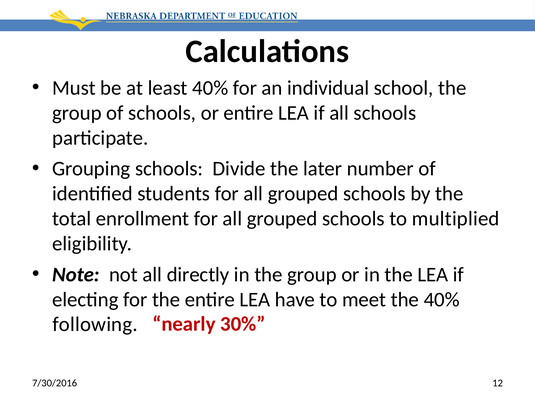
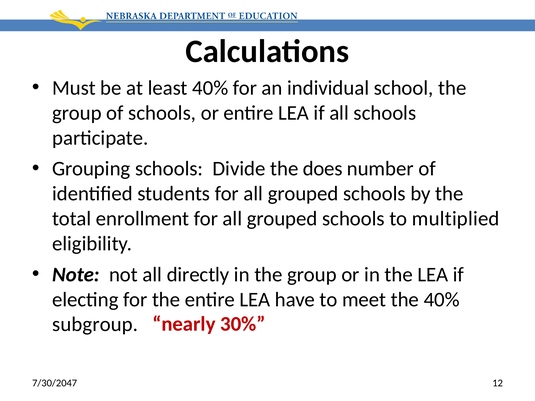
later: later -> does
following: following -> subgroup
7/30/2016: 7/30/2016 -> 7/30/2047
